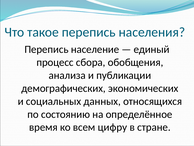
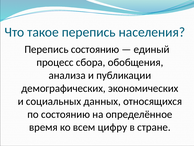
Перепись население: население -> состоянию
